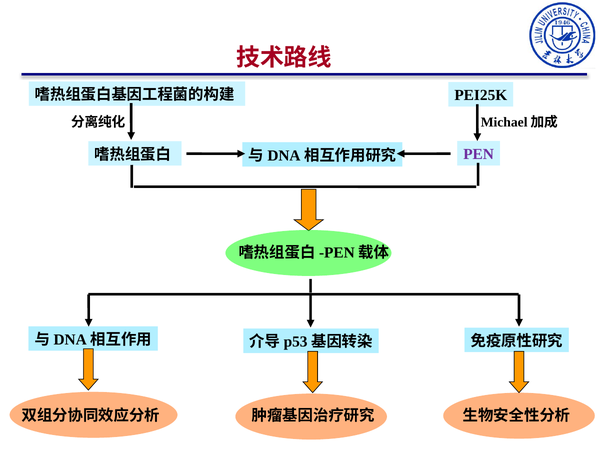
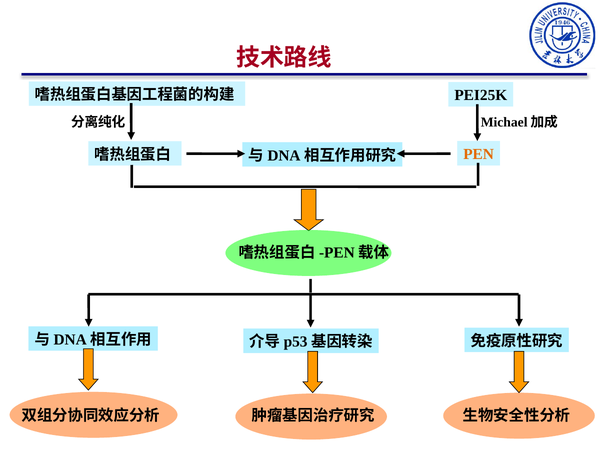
PEN colour: purple -> orange
